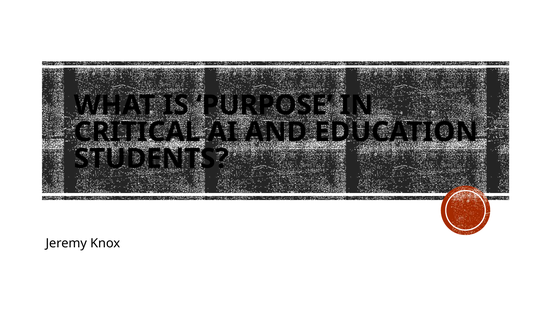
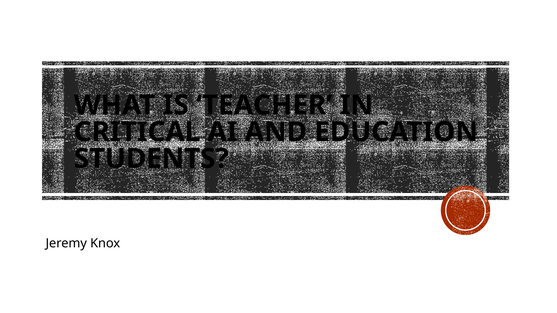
PURPOSE: PURPOSE -> TEACHER
